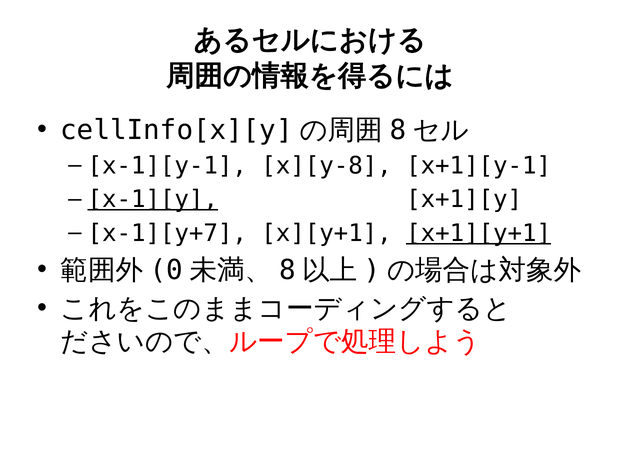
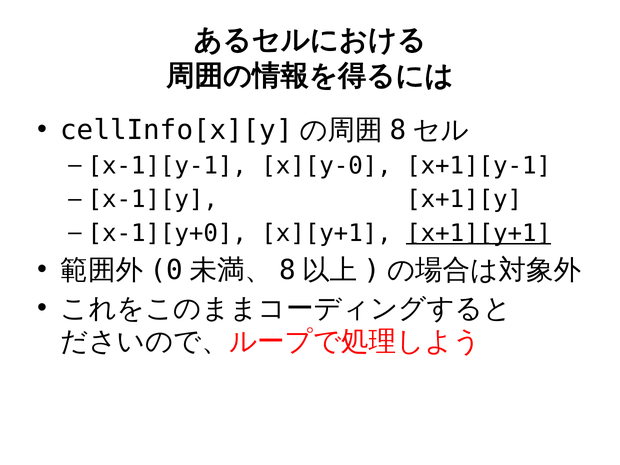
x][y-8: x][y-8 -> x][y-0
x-1][y underline: present -> none
x-1][y+7: x-1][y+7 -> x-1][y+0
